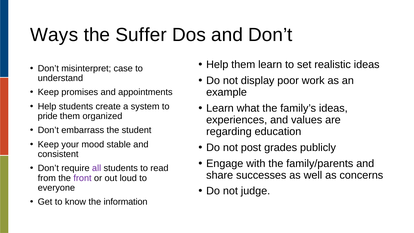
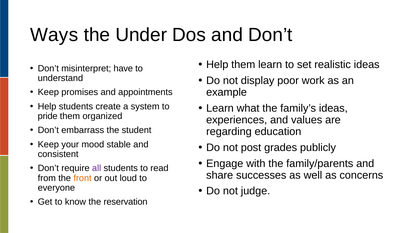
Suffer: Suffer -> Under
case: case -> have
front colour: purple -> orange
information: information -> reservation
